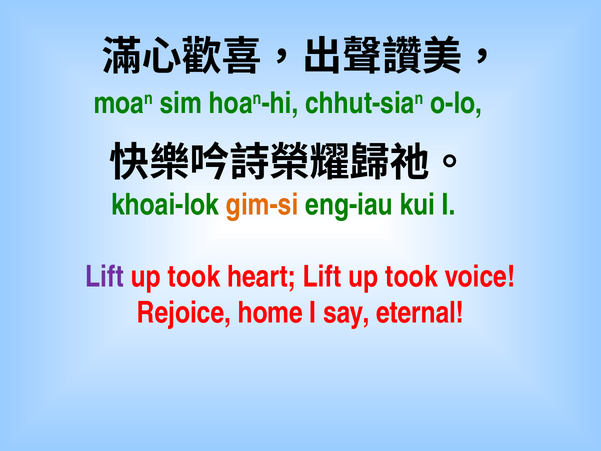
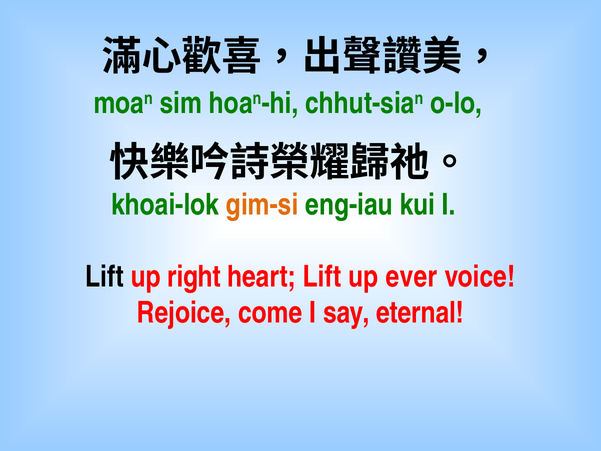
Lift at (104, 277) colour: purple -> black
took at (194, 277): took -> right
heart Lift up took: took -> ever
home: home -> come
